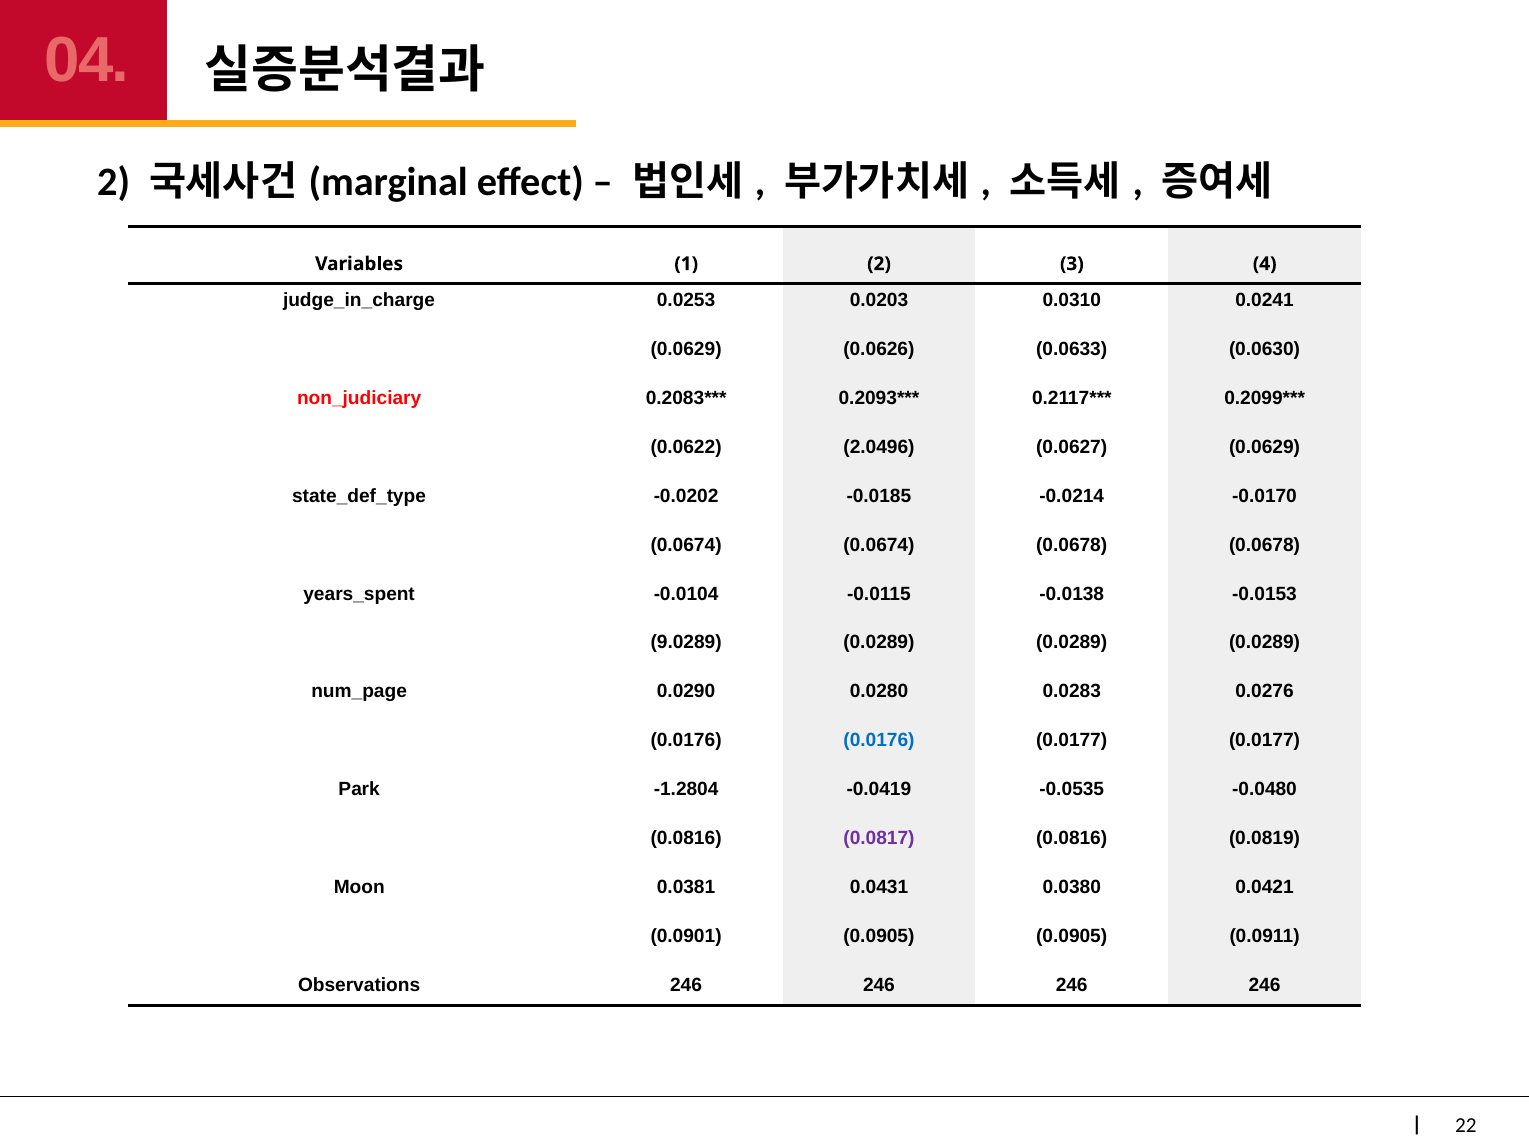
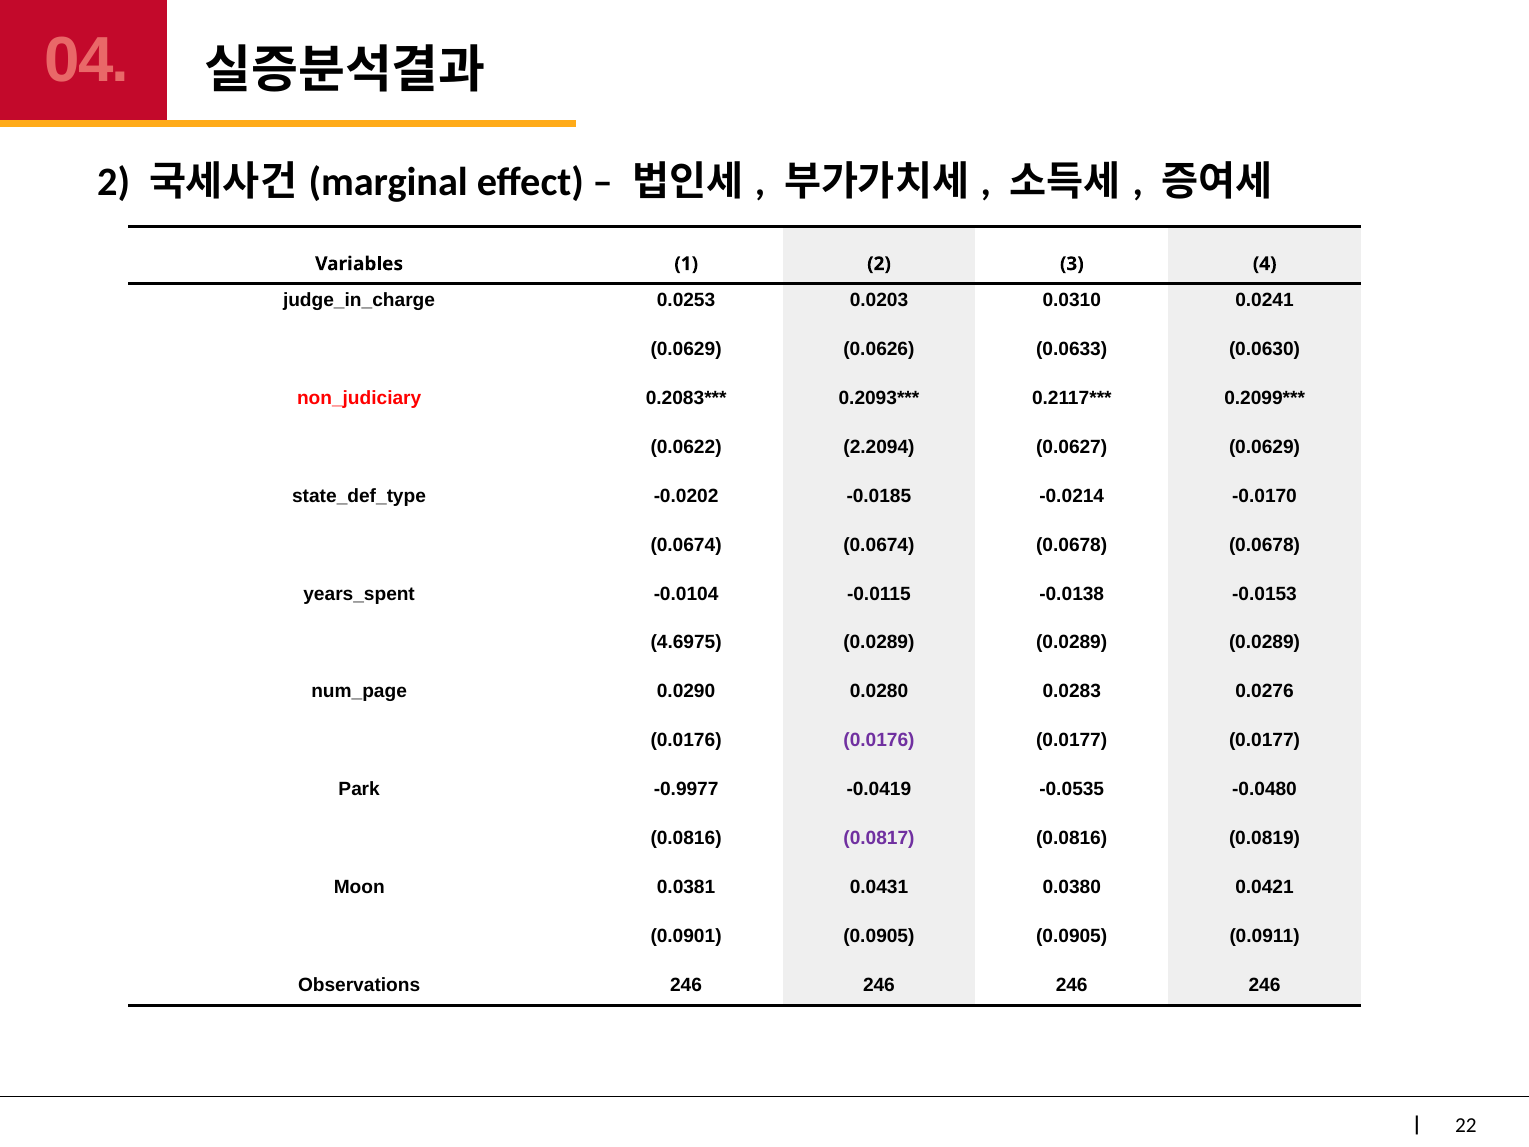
2.0496: 2.0496 -> 2.2094
9.0289: 9.0289 -> 4.6975
0.0176 at (879, 740) colour: blue -> purple
-1.2804: -1.2804 -> -0.9977
